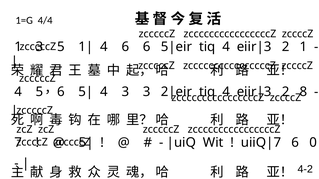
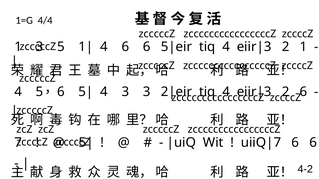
8 at (304, 92): 8 -> 6
0 at (313, 143): 0 -> 6
